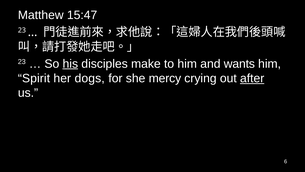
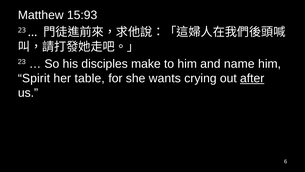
15:47: 15:47 -> 15:93
his underline: present -> none
wants: wants -> name
dogs: dogs -> table
mercy: mercy -> wants
